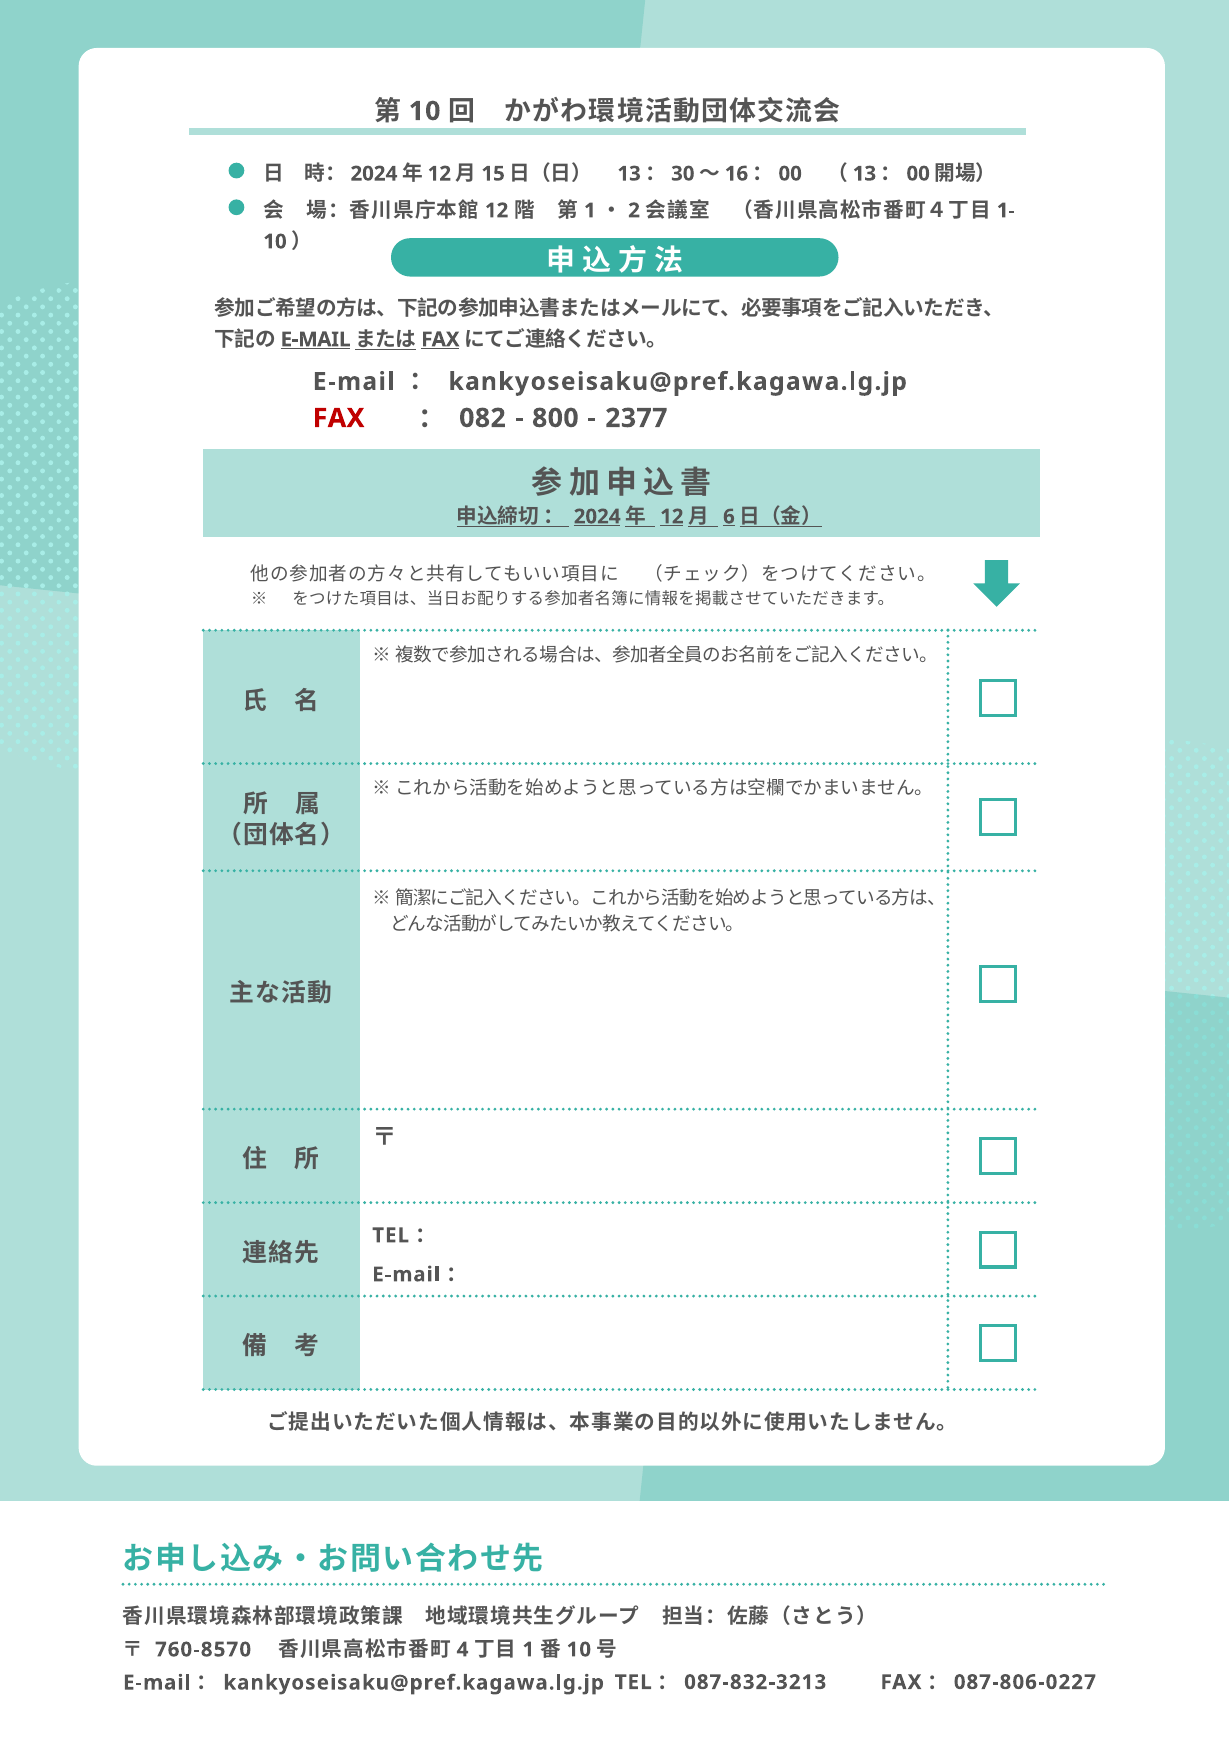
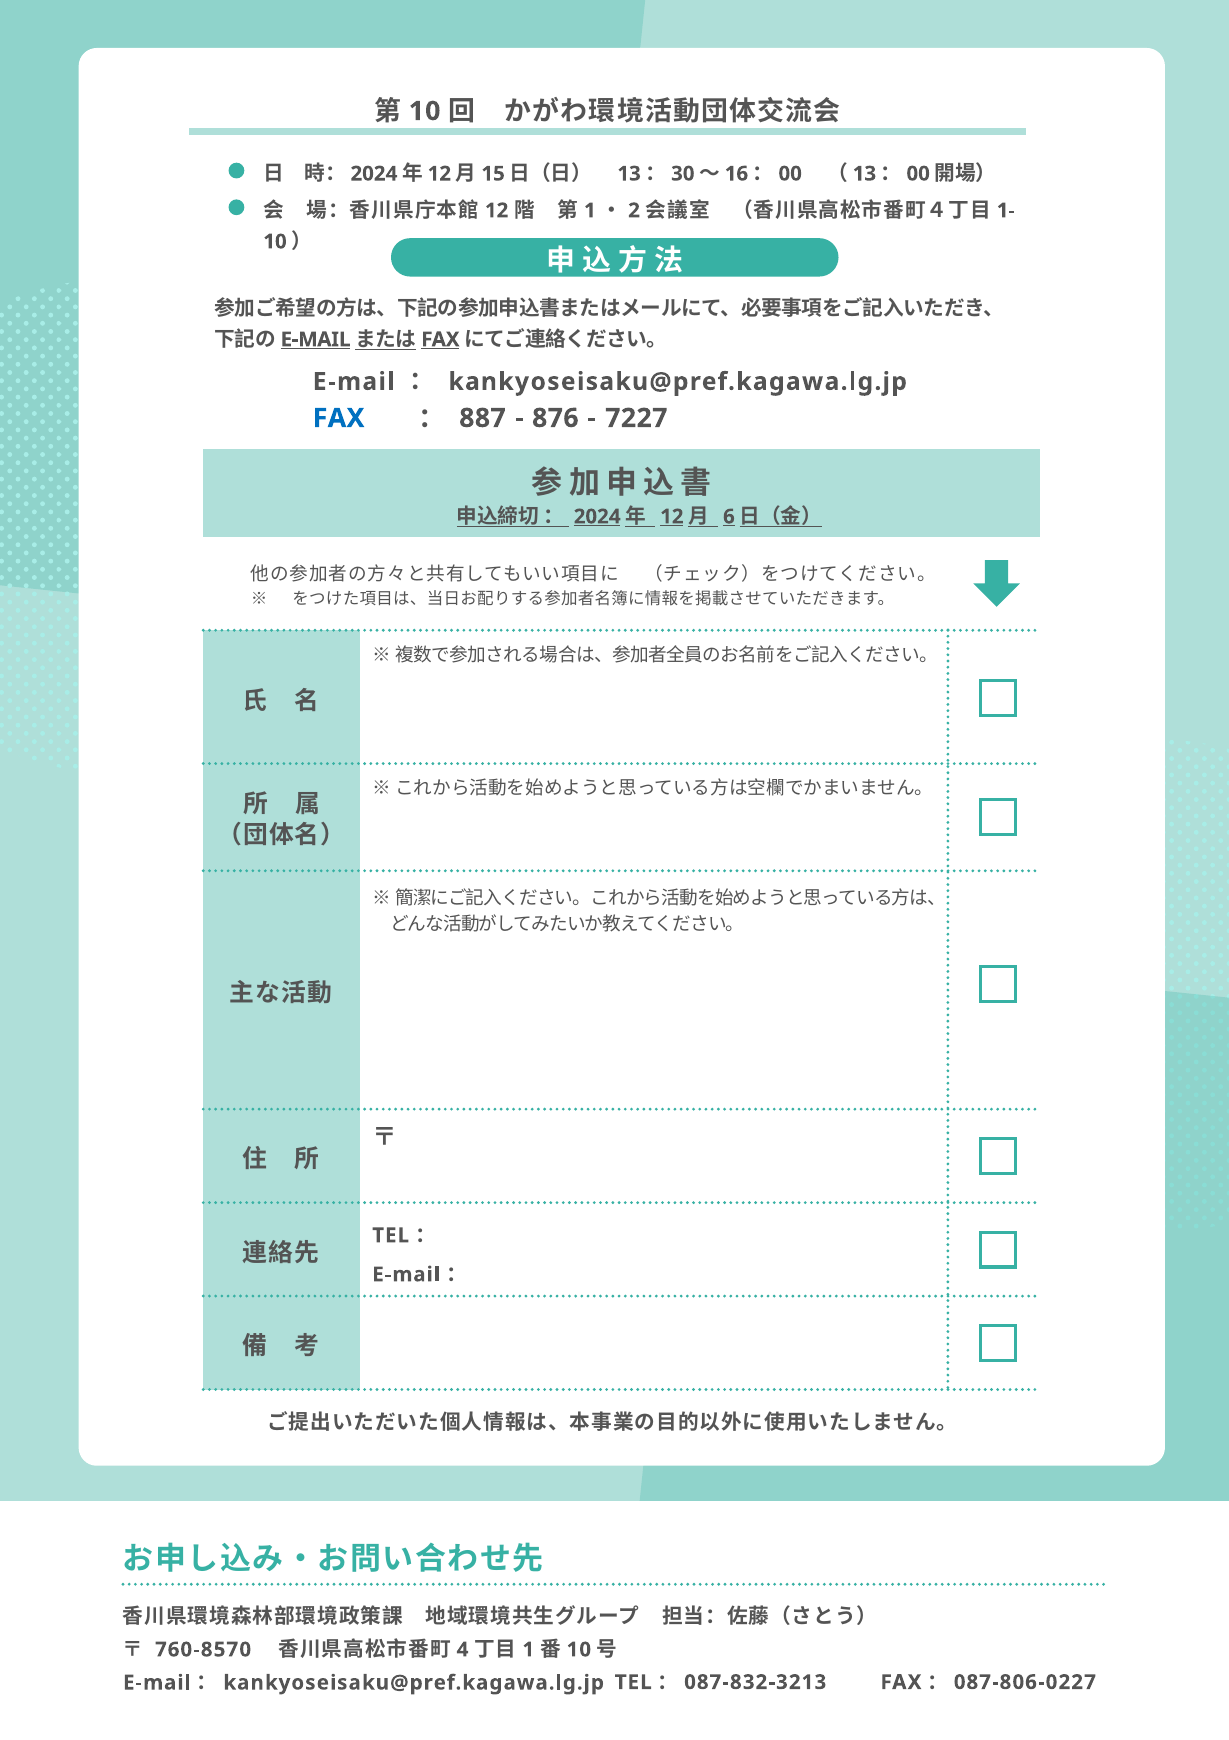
FAX at (339, 418) colour: red -> blue
082: 082 -> 887
800: 800 -> 876
2377: 2377 -> 7227
